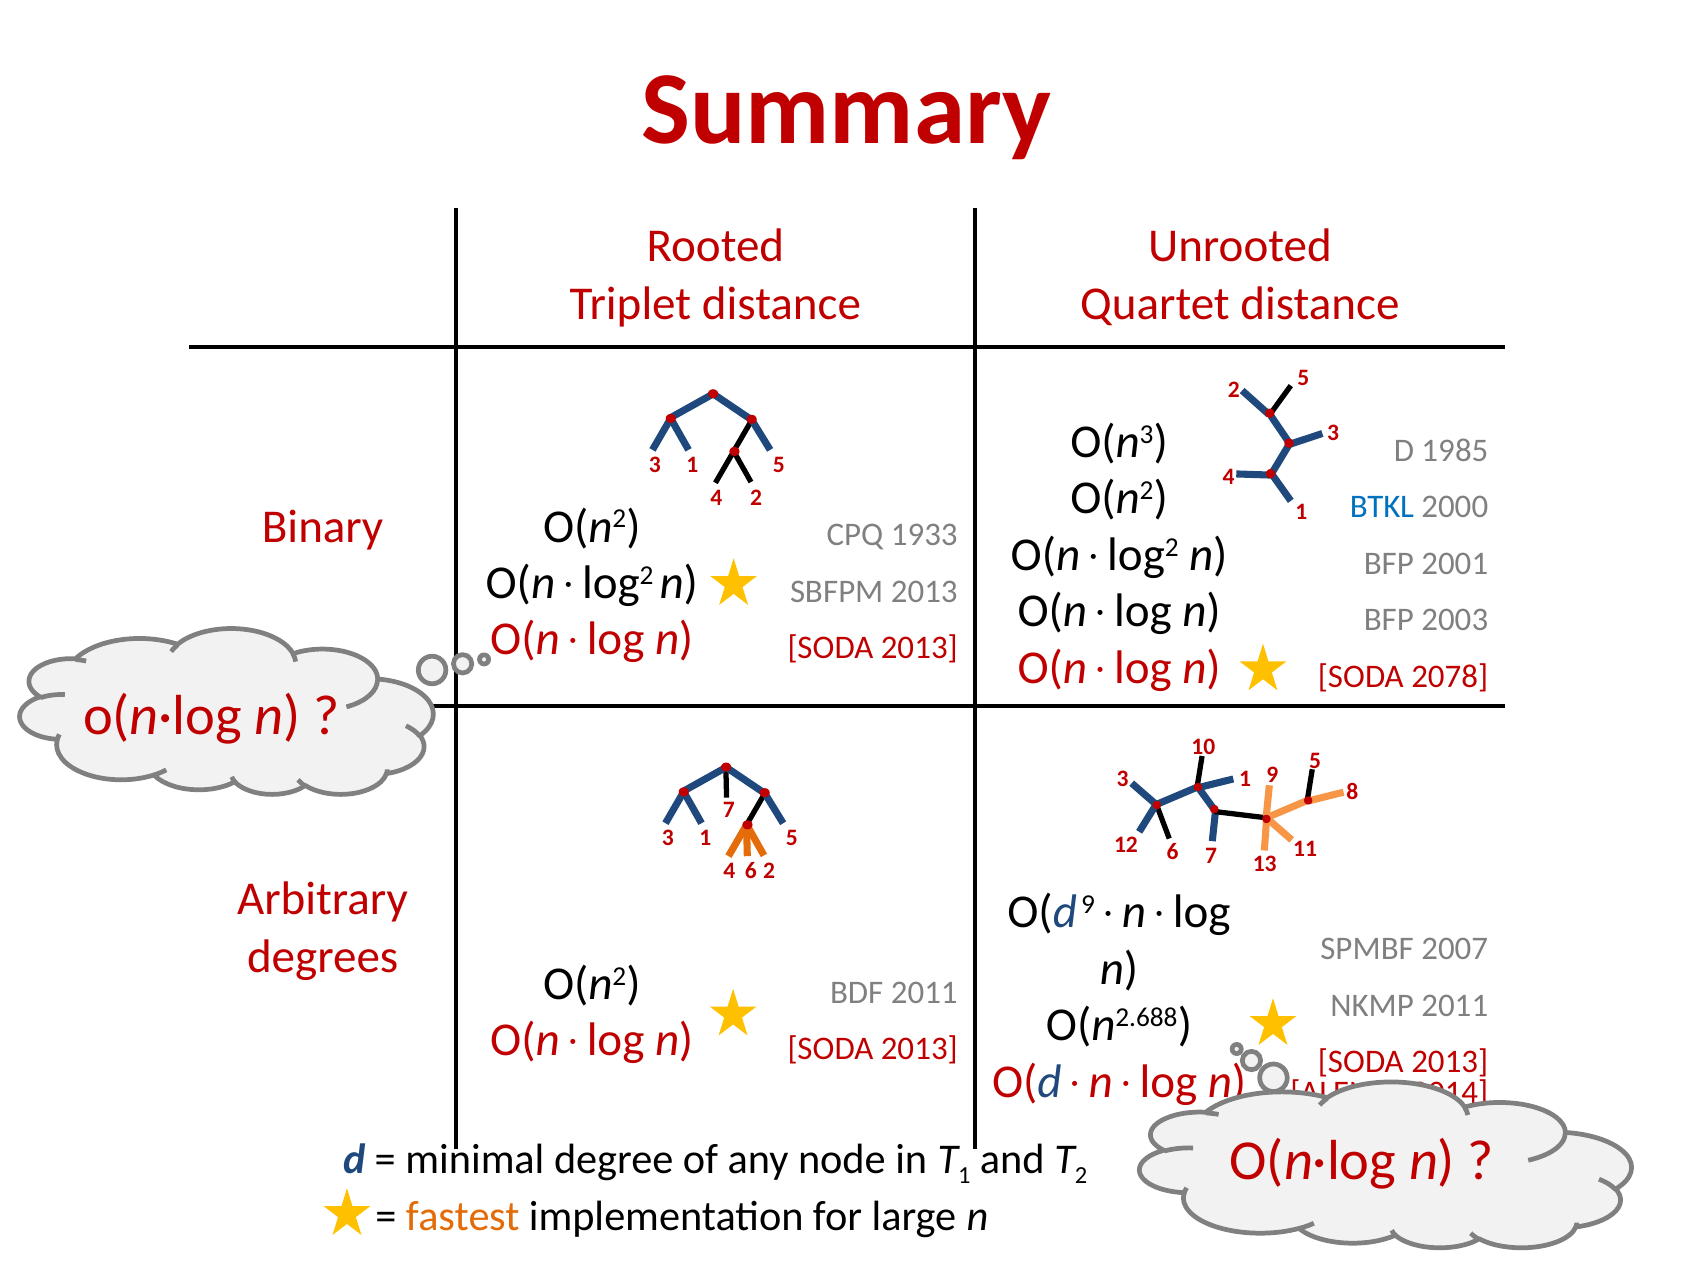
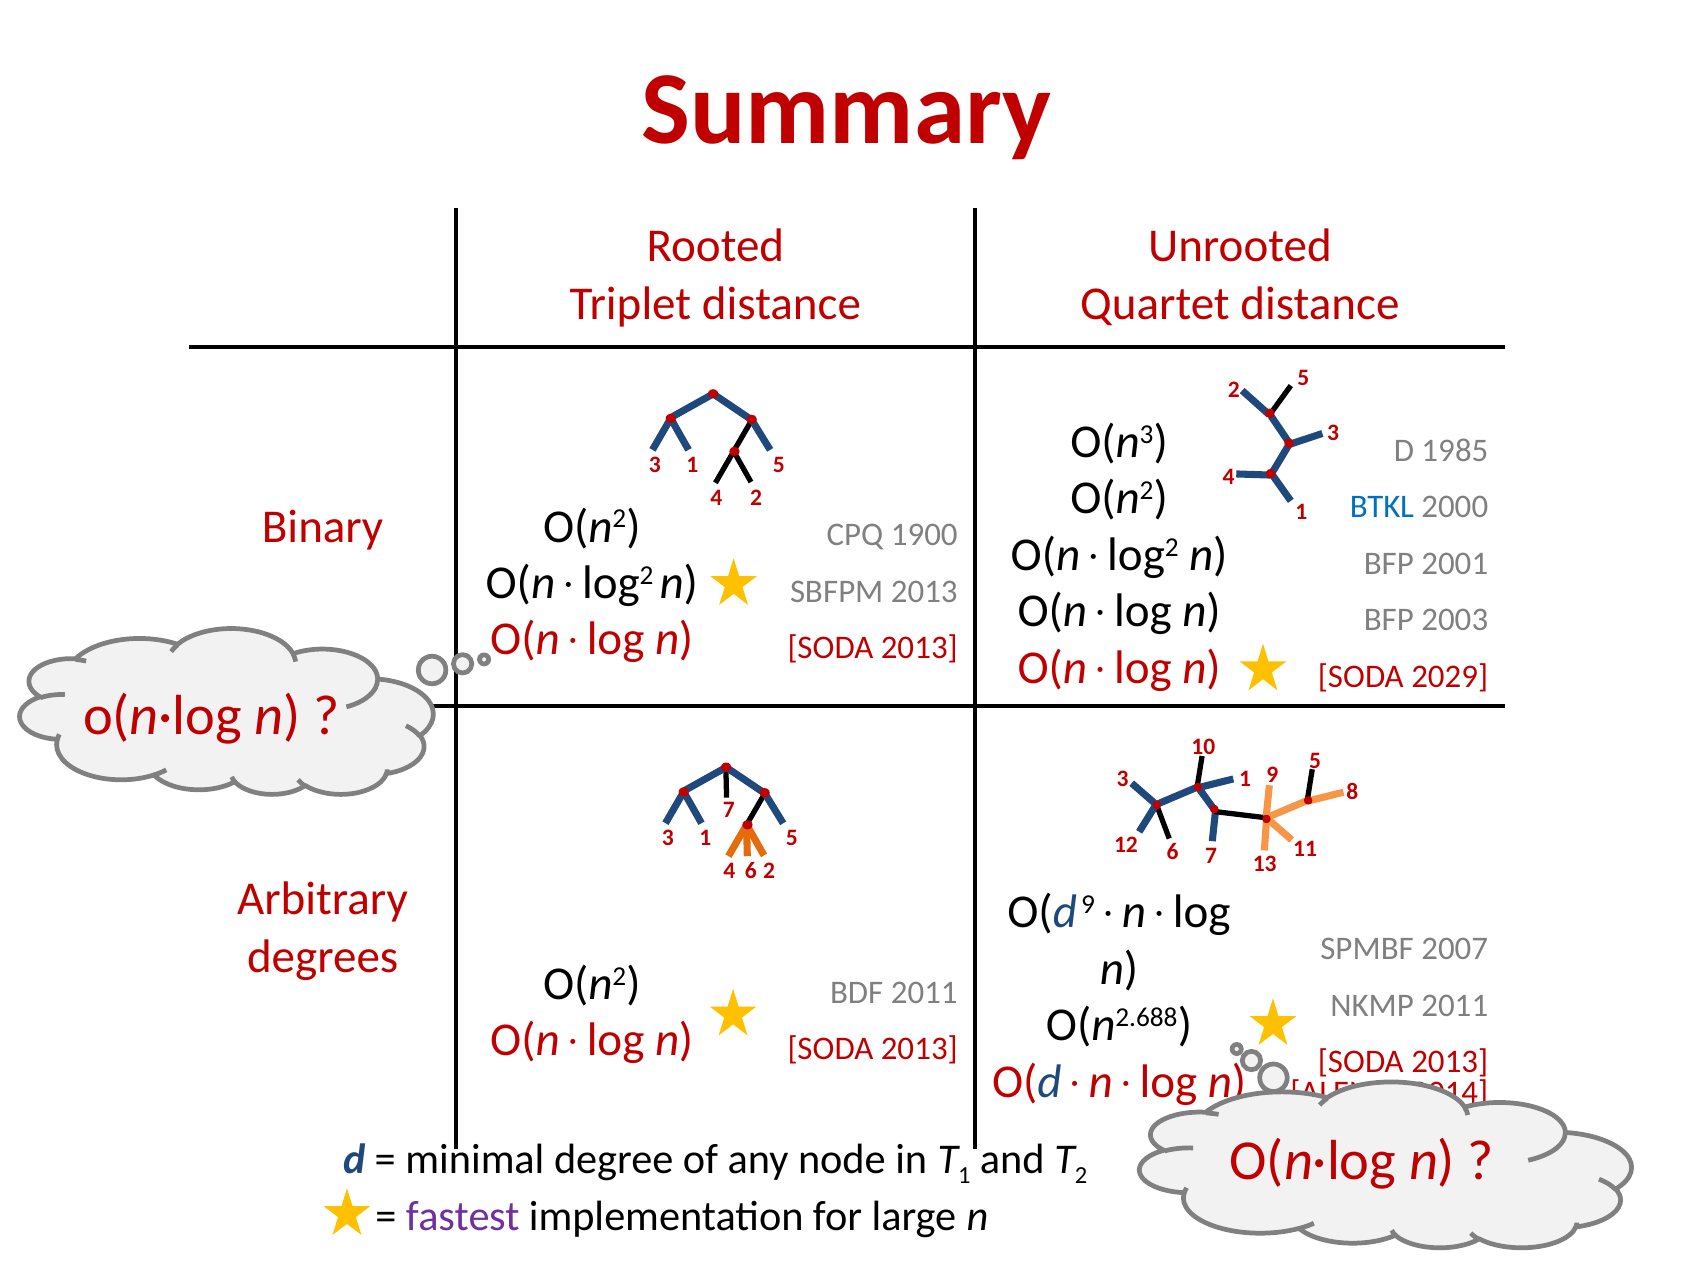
1933: 1933 -> 1900
2078: 2078 -> 2029
fastest colour: orange -> purple
